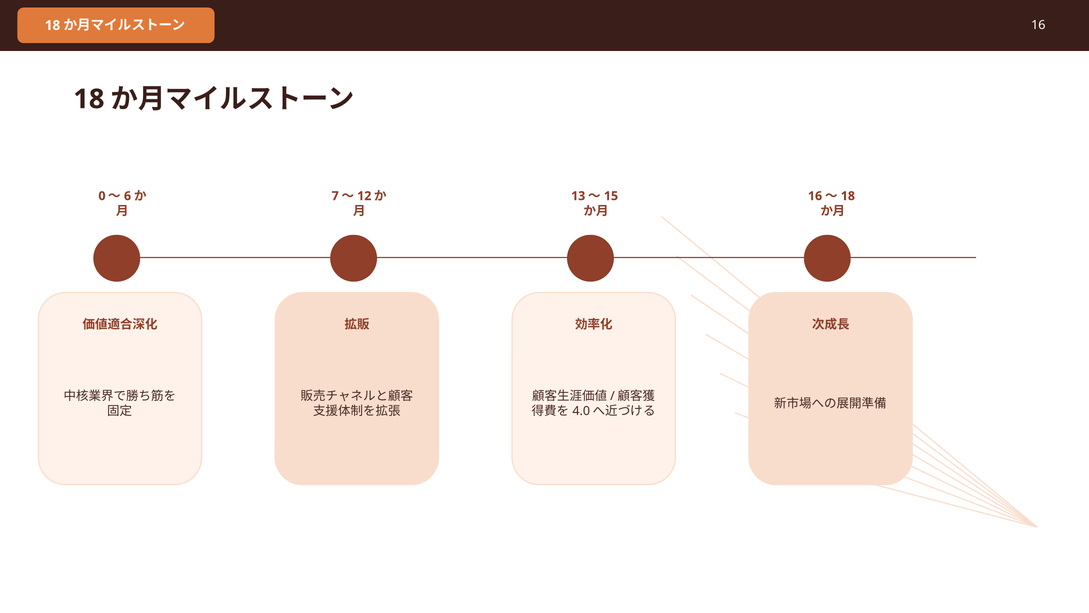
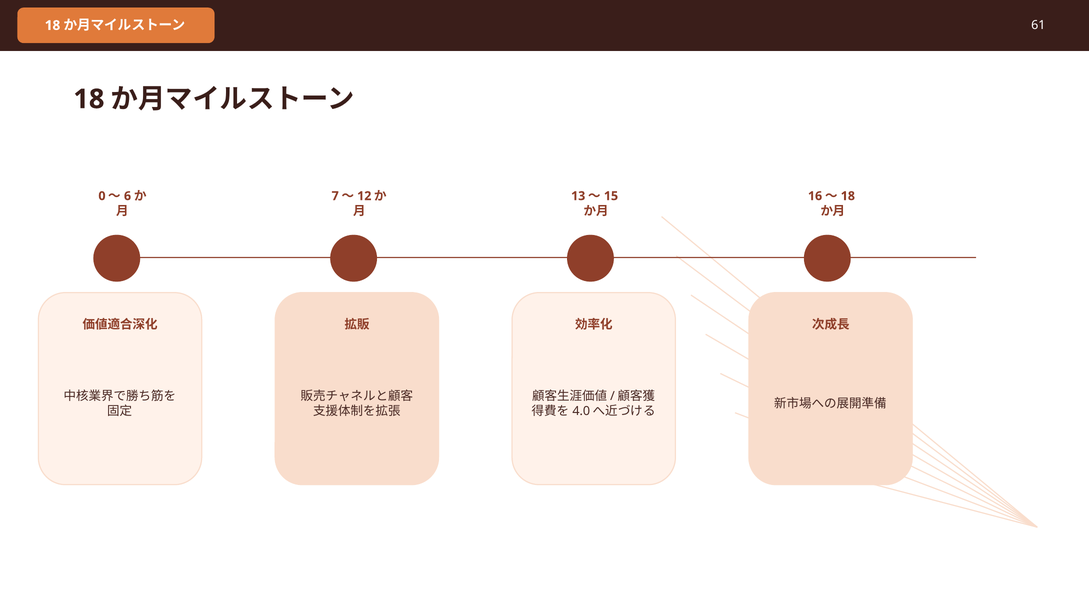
16 at (1038, 25): 16 -> 61
